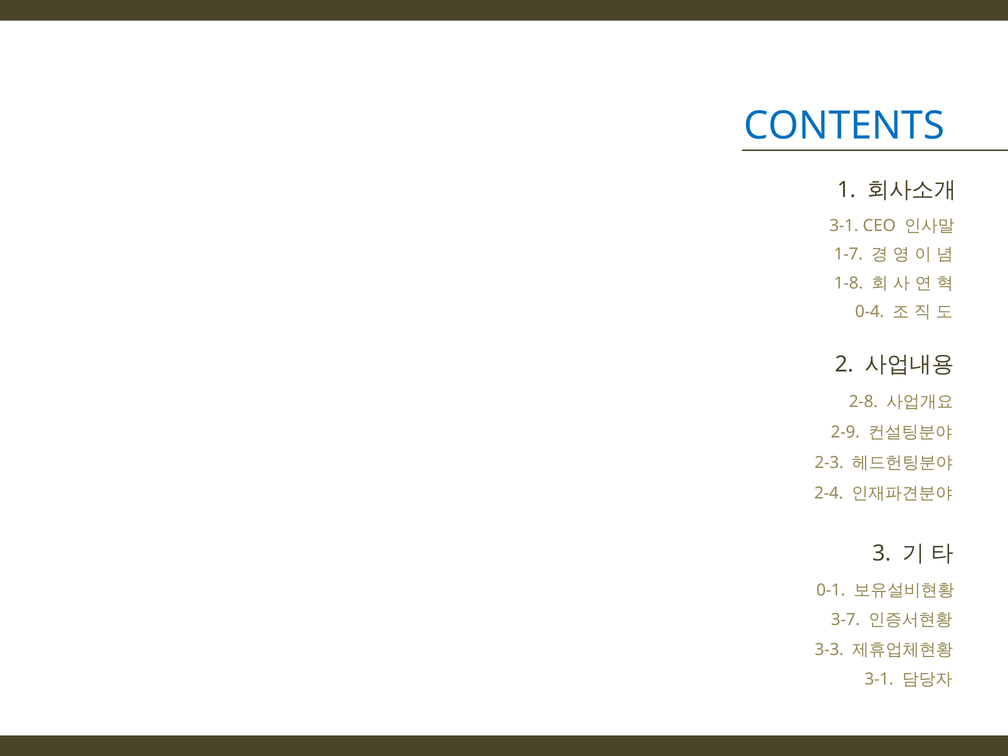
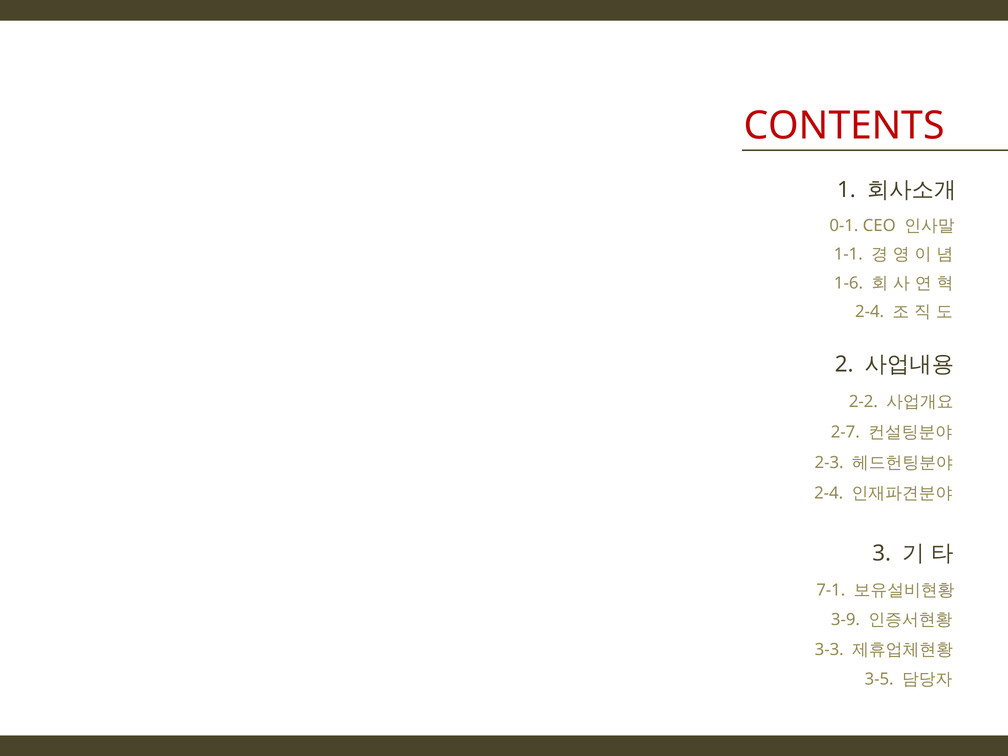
CONTENTS colour: blue -> red
3-1 at (844, 226): 3-1 -> 0-1
1-7: 1-7 -> 1-1
1-8: 1-8 -> 1-6
0-4 at (870, 312): 0-4 -> 2-4
2-8: 2-8 -> 2-2
2-9: 2-9 -> 2-7
0-1: 0-1 -> 7-1
3-7: 3-7 -> 3-9
3-1 at (879, 679): 3-1 -> 3-5
